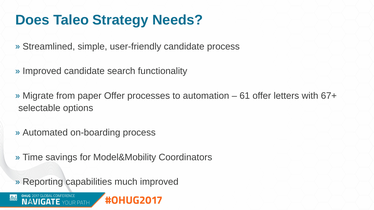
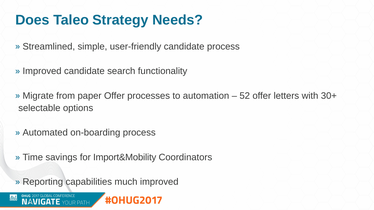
61: 61 -> 52
67+: 67+ -> 30+
Model&Mobility: Model&Mobility -> Import&Mobility
